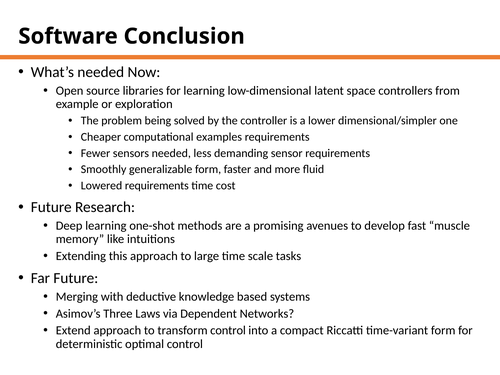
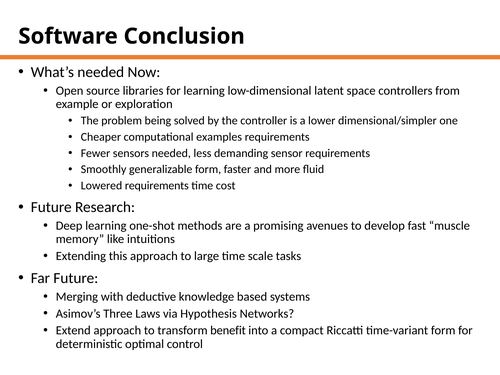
Dependent: Dependent -> Hypothesis
transform control: control -> benefit
